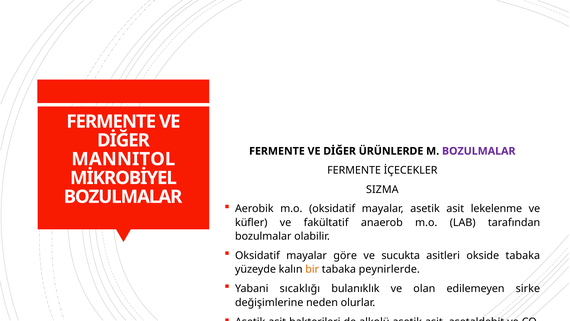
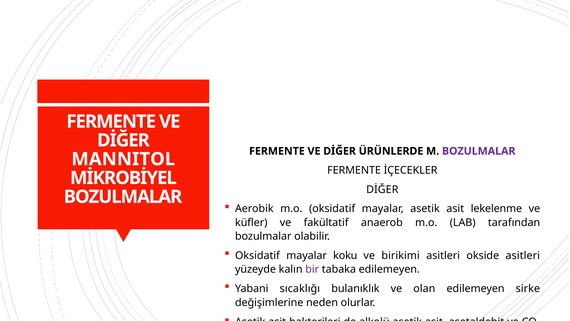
SIZMA at (382, 189): SIZMA -> DİĞER
göre: göre -> koku
sucukta: sucukta -> birikimi
okside tabaka: tabaka -> asitleri
bir colour: orange -> purple
tabaka peynirlerde: peynirlerde -> edilemeyen
